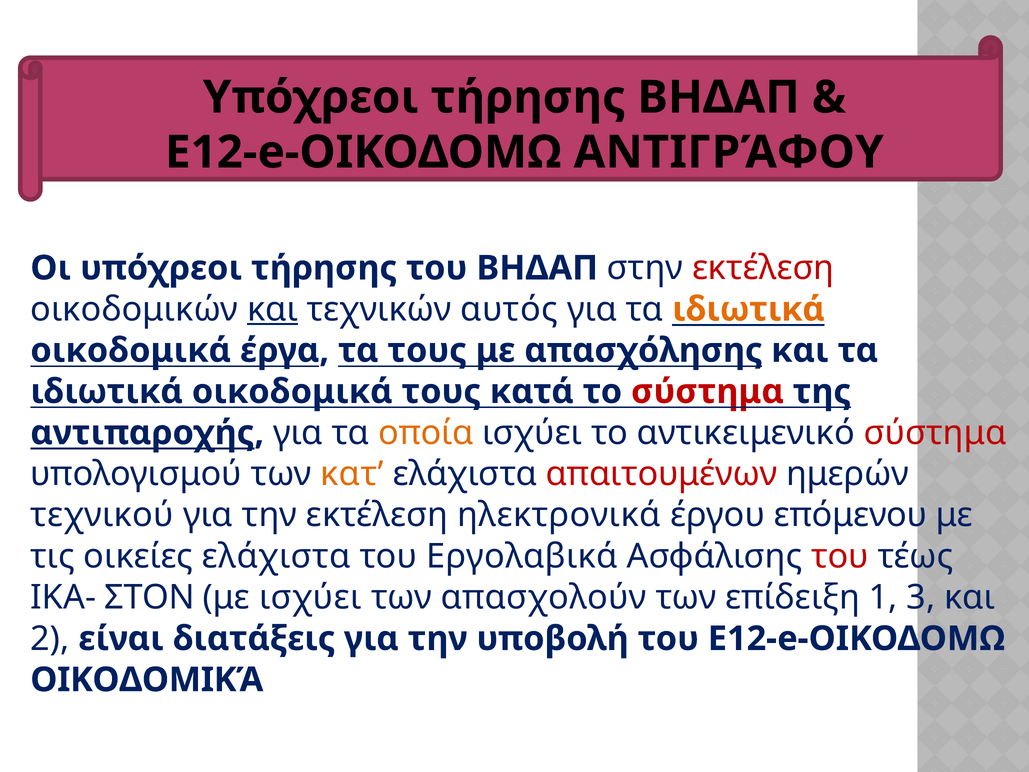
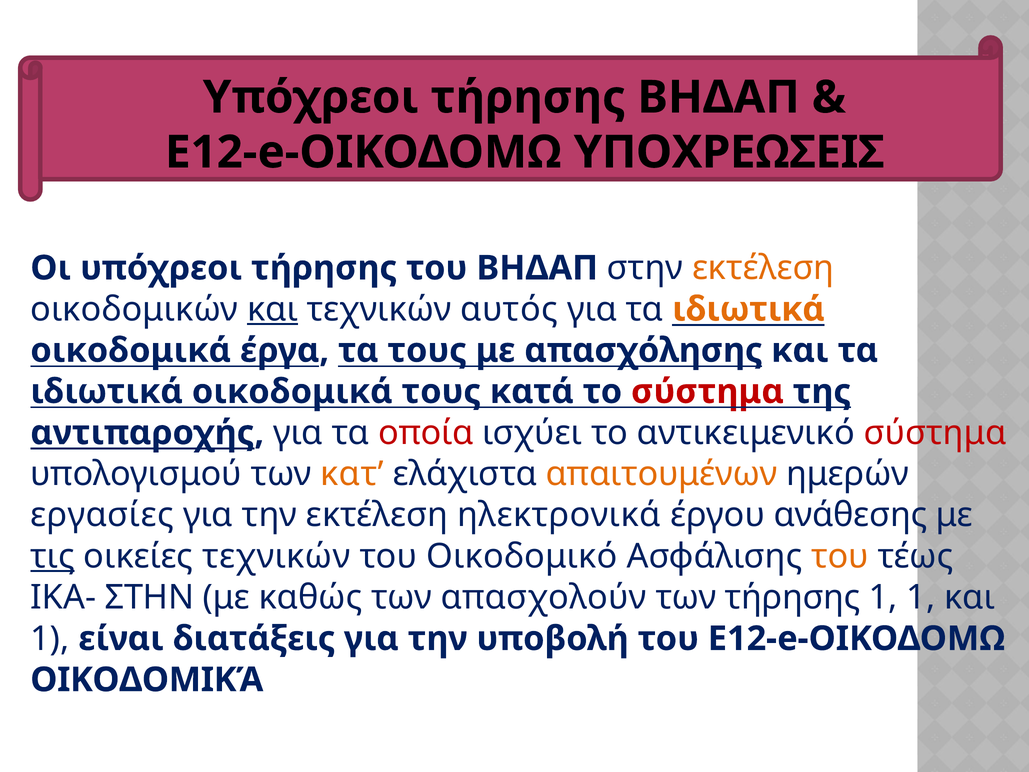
ΑΝΤΙΓΡΆΦΟΥ: ΑΝΤΙΓΡΆΦΟΥ -> ΥΠΟΧΡΕΩΣΕΙΣ
εκτέλεση at (763, 268) colour: red -> orange
οποία colour: orange -> red
απαιτουμένων colour: red -> orange
τεχνικού: τεχνικού -> εργασίες
επόμενου: επόμενου -> ανάθεσης
τις underline: none -> present
οικείες ελάχιστα: ελάχιστα -> τεχνικών
Εργολαβικά: Εργολαβικά -> Οικοδομικό
του at (840, 556) colour: red -> orange
ΙΚΑ- ΣΤΟΝ: ΣΤΟΝ -> ΣΤΗΝ
με ισχύει: ισχύει -> καθώς
των επίδειξη: επίδειξη -> τήρησης
1 3: 3 -> 1
2 at (50, 638): 2 -> 1
